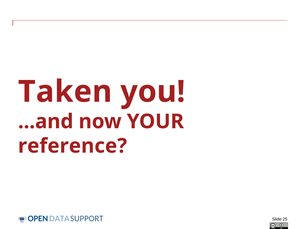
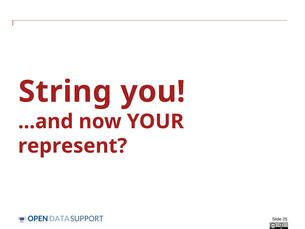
Taken: Taken -> String
reference: reference -> represent
